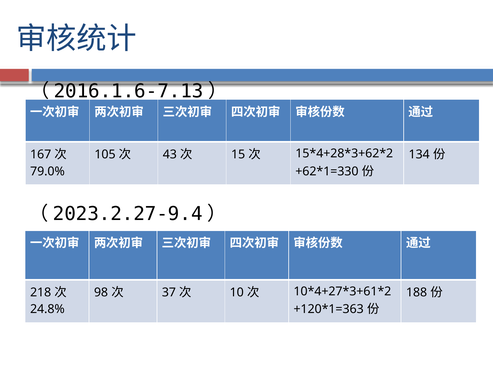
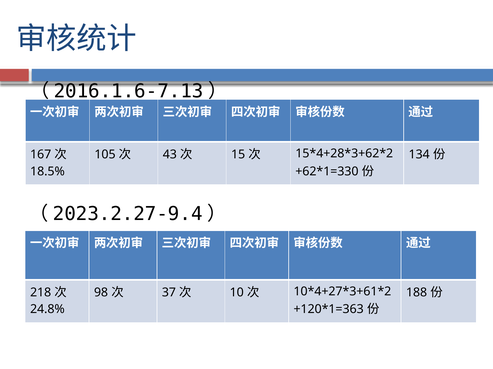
79.0%: 79.0% -> 18.5%
